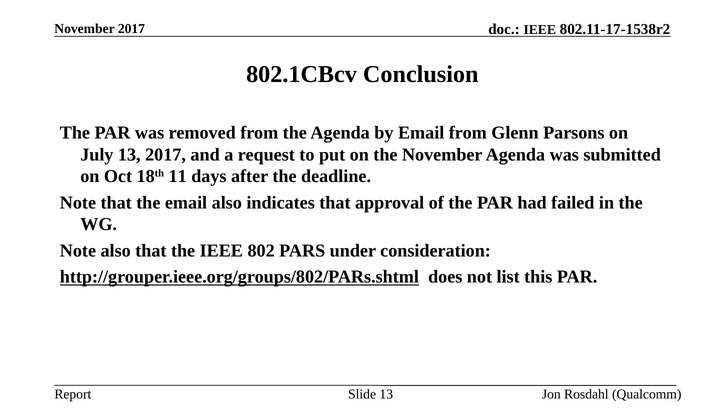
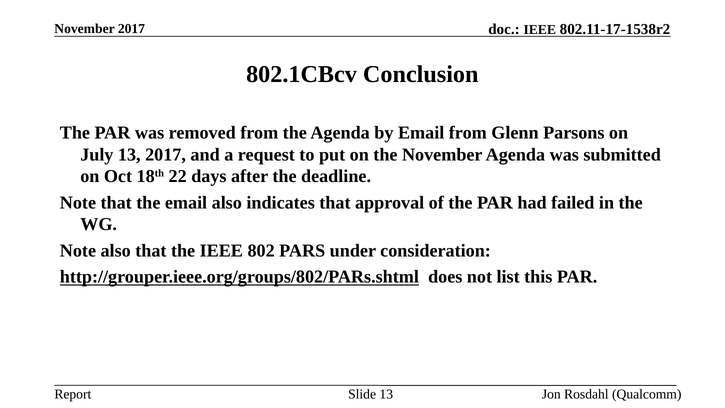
11: 11 -> 22
